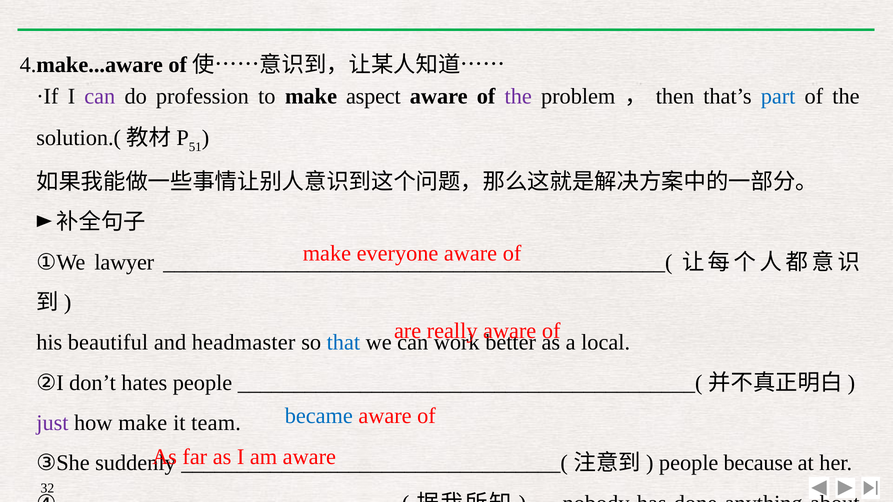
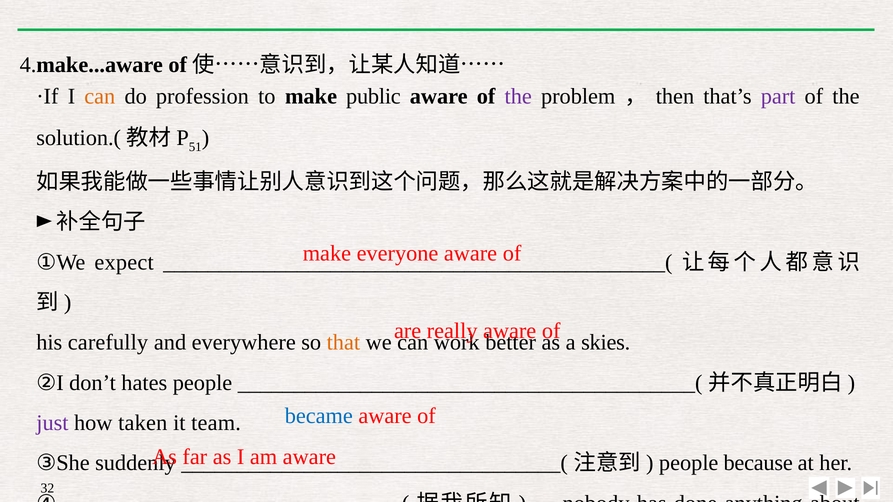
can at (100, 96) colour: purple -> orange
aspect: aspect -> public
part colour: blue -> purple
lawyer: lawyer -> expect
beautiful: beautiful -> carefully
headmaster: headmaster -> everywhere
that colour: blue -> orange
local: local -> skies
how make: make -> taken
